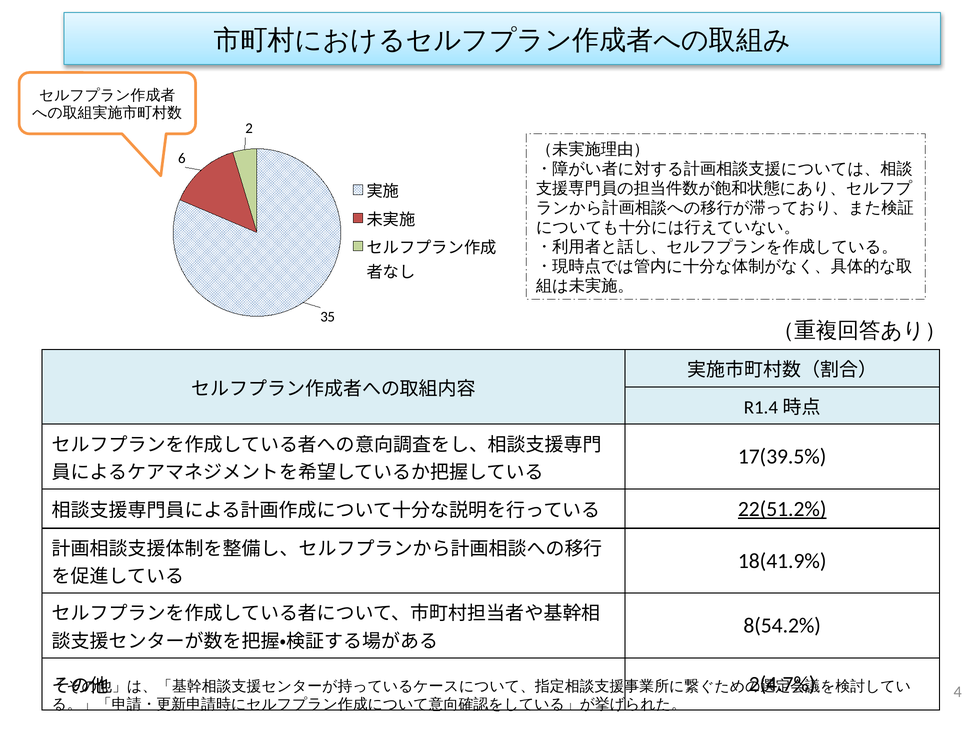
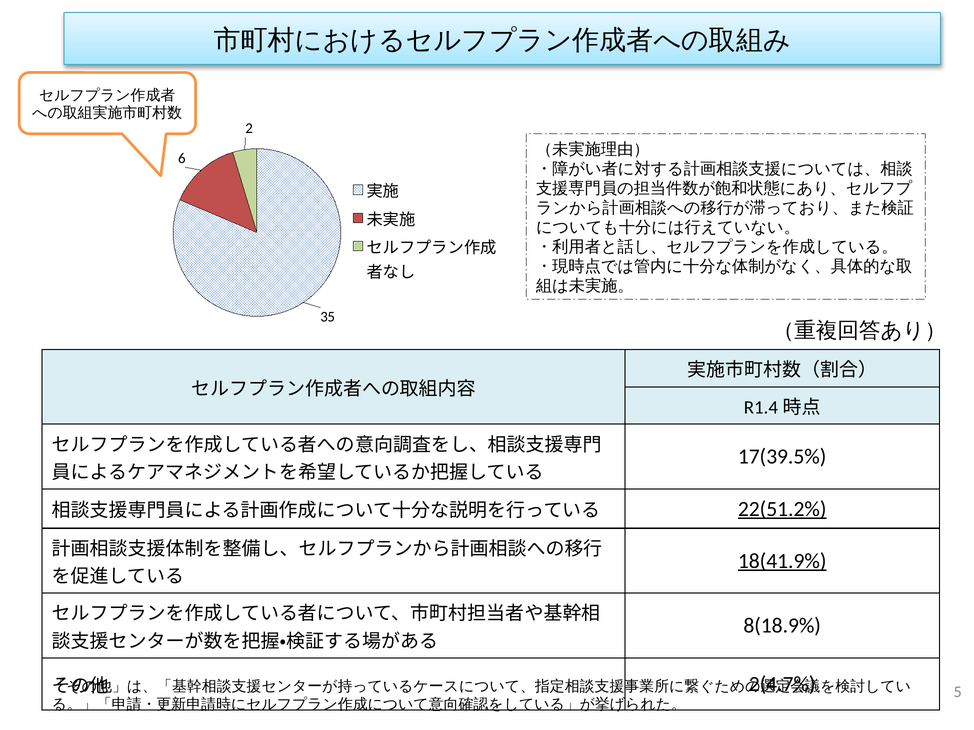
18(41.9% underline: none -> present
8(54.2%: 8(54.2% -> 8(18.9%
4: 4 -> 5
